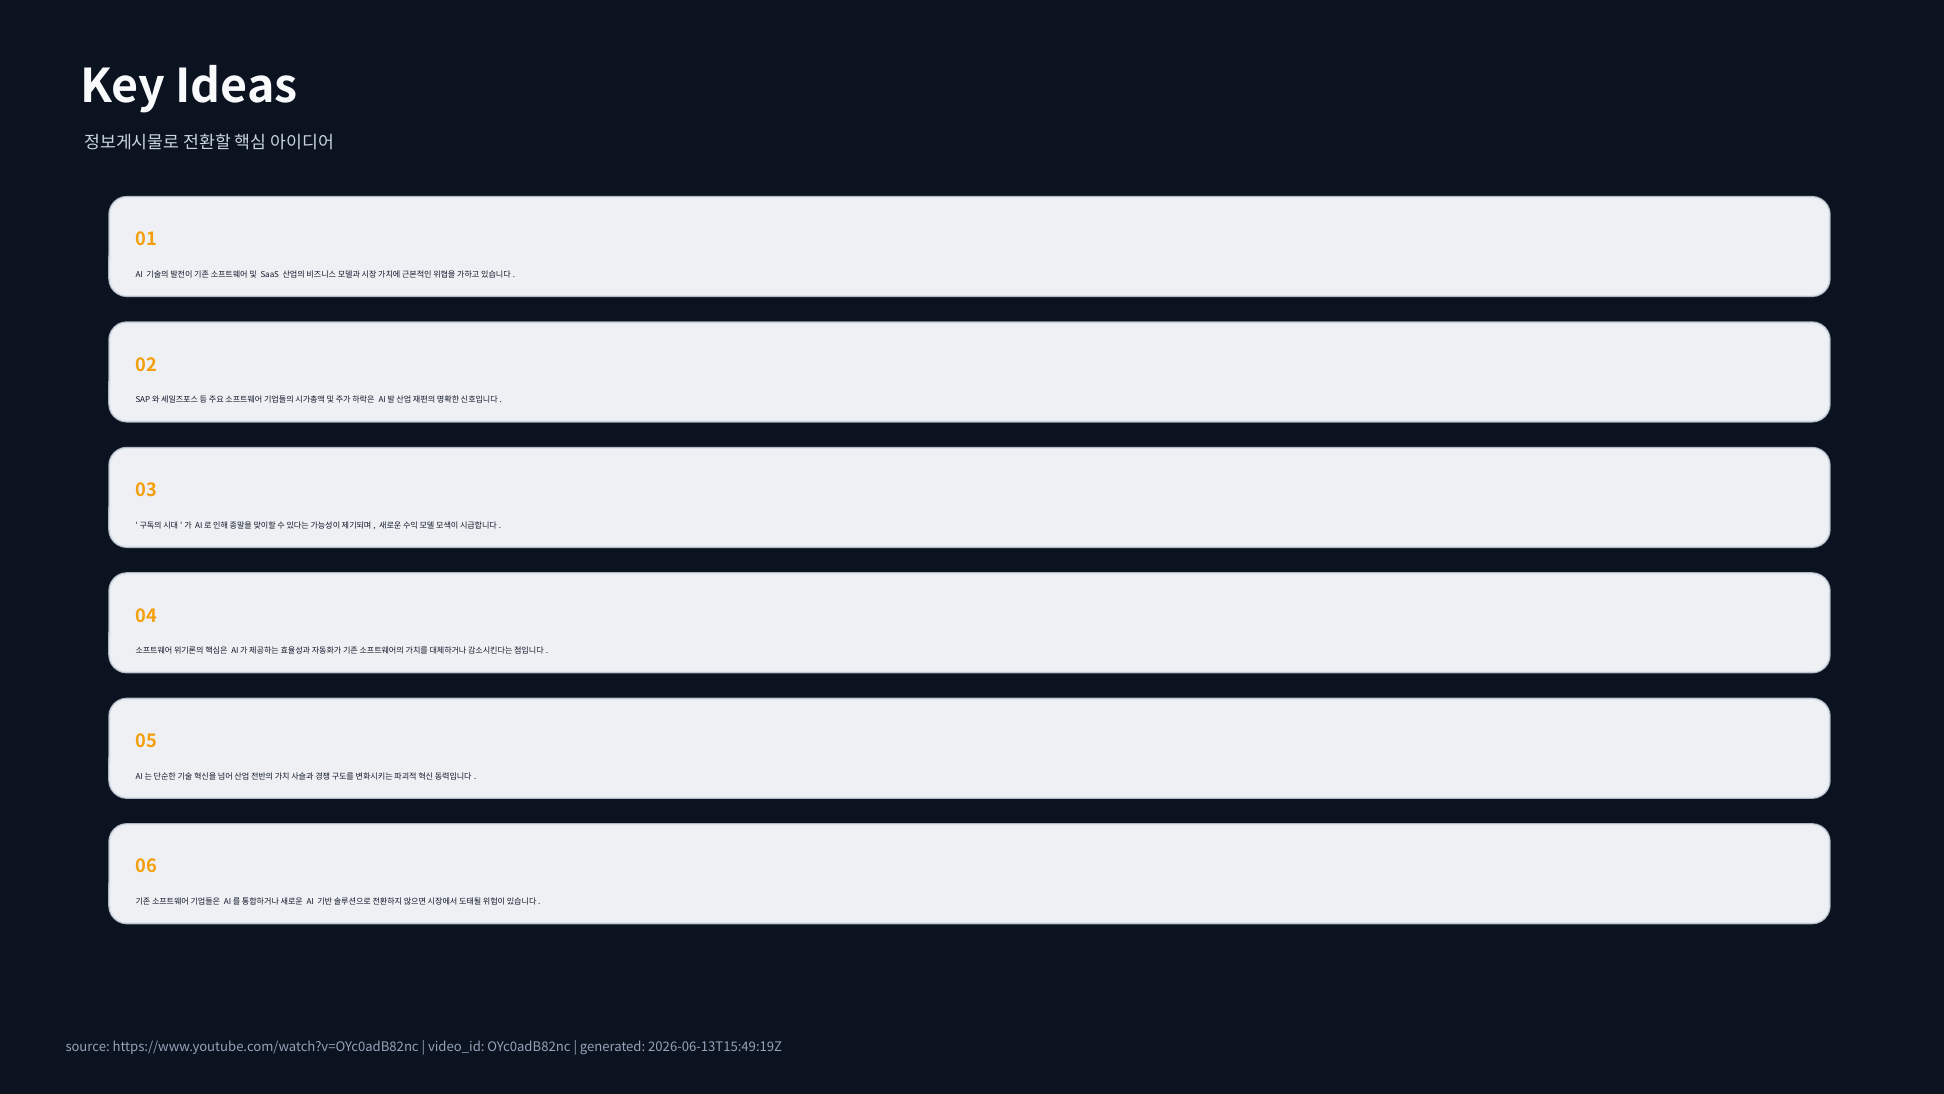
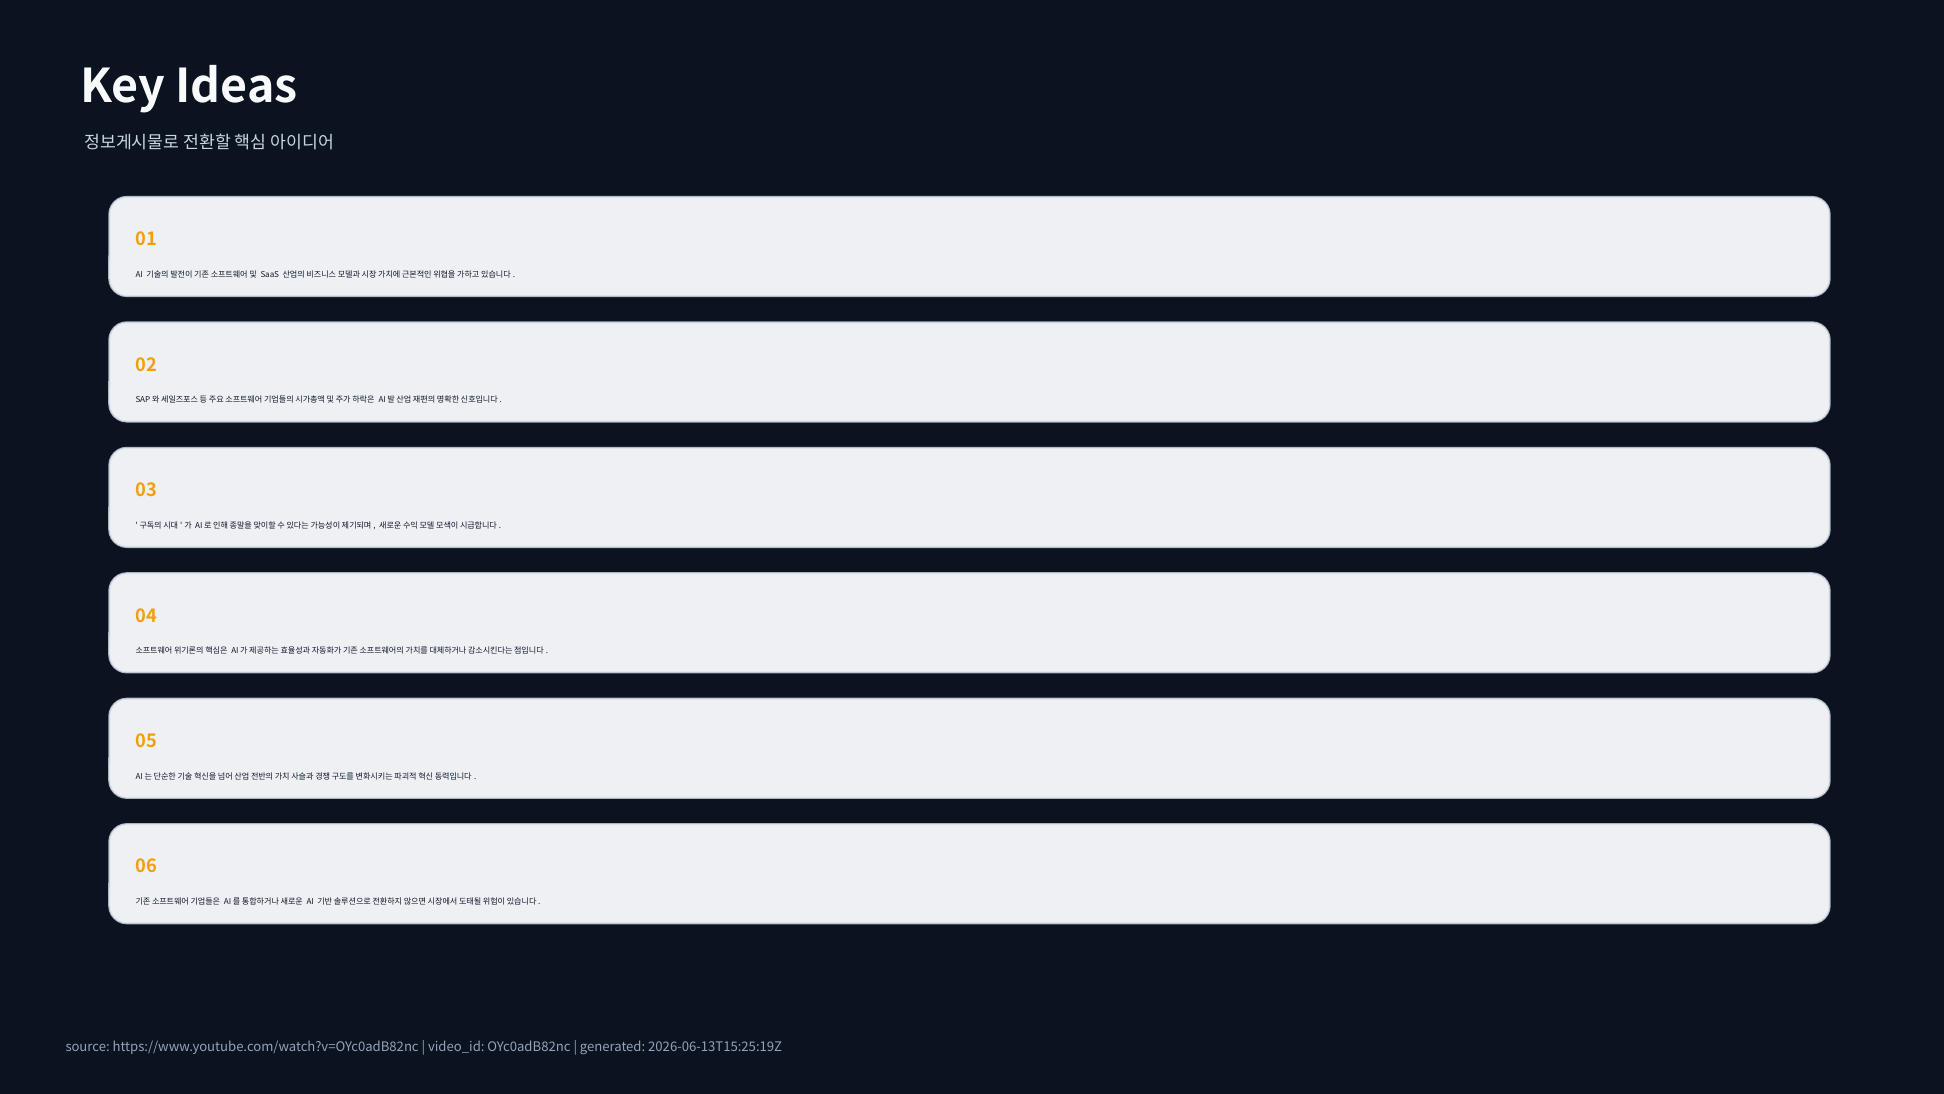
2026-06-13T15:49:19Z: 2026-06-13T15:49:19Z -> 2026-06-13T15:25:19Z
